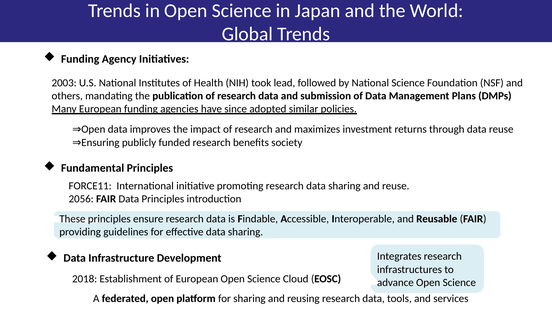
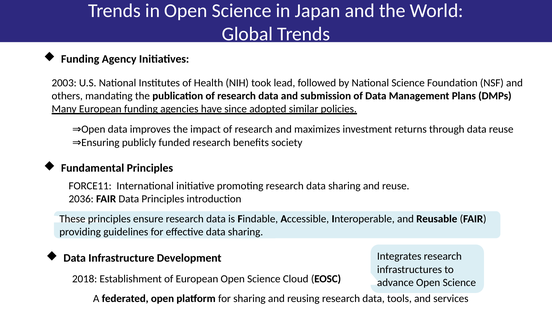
2056: 2056 -> 2036
